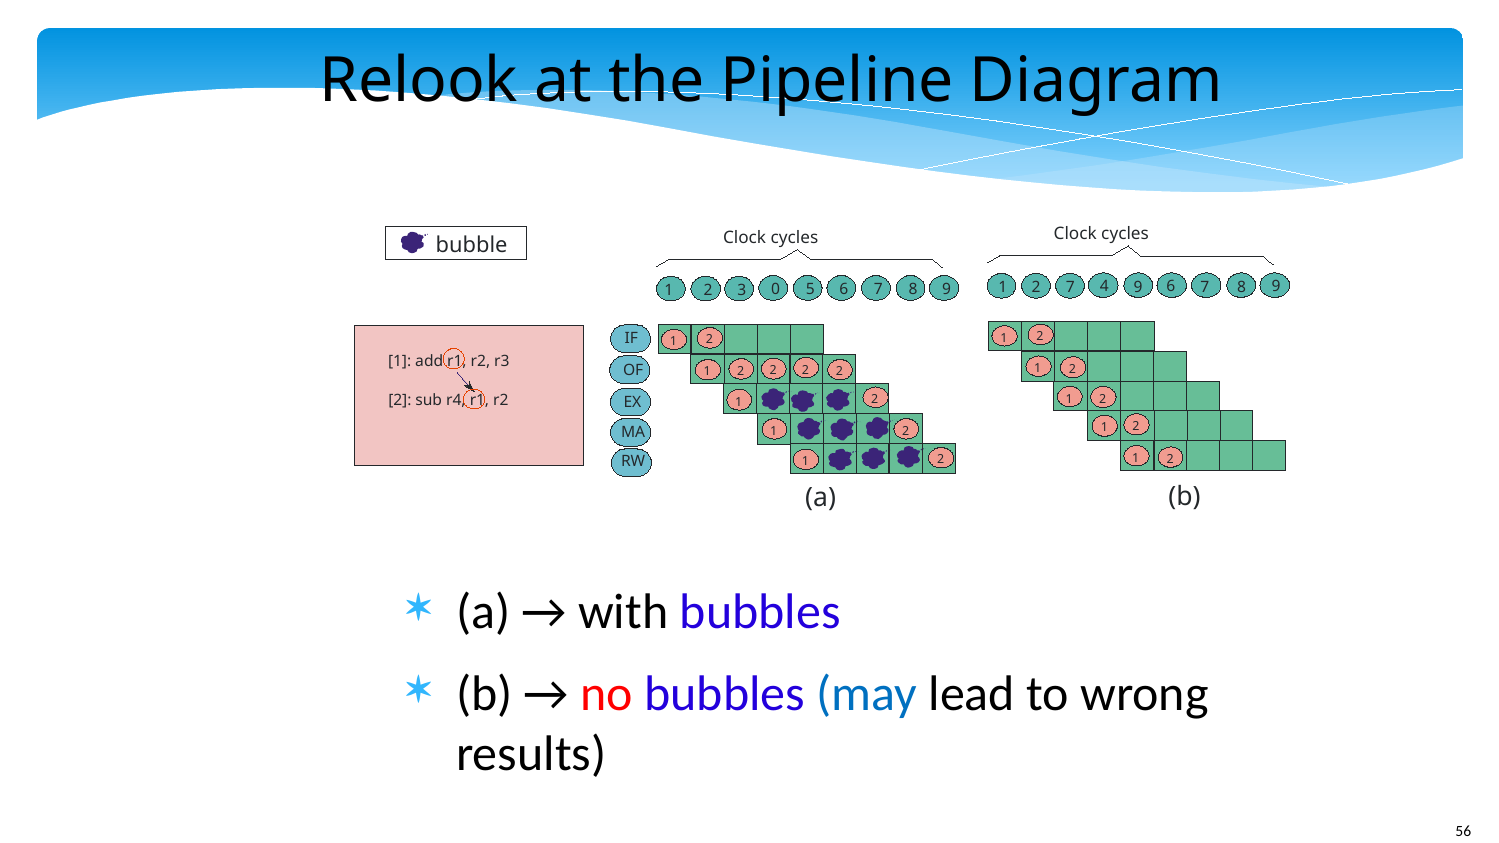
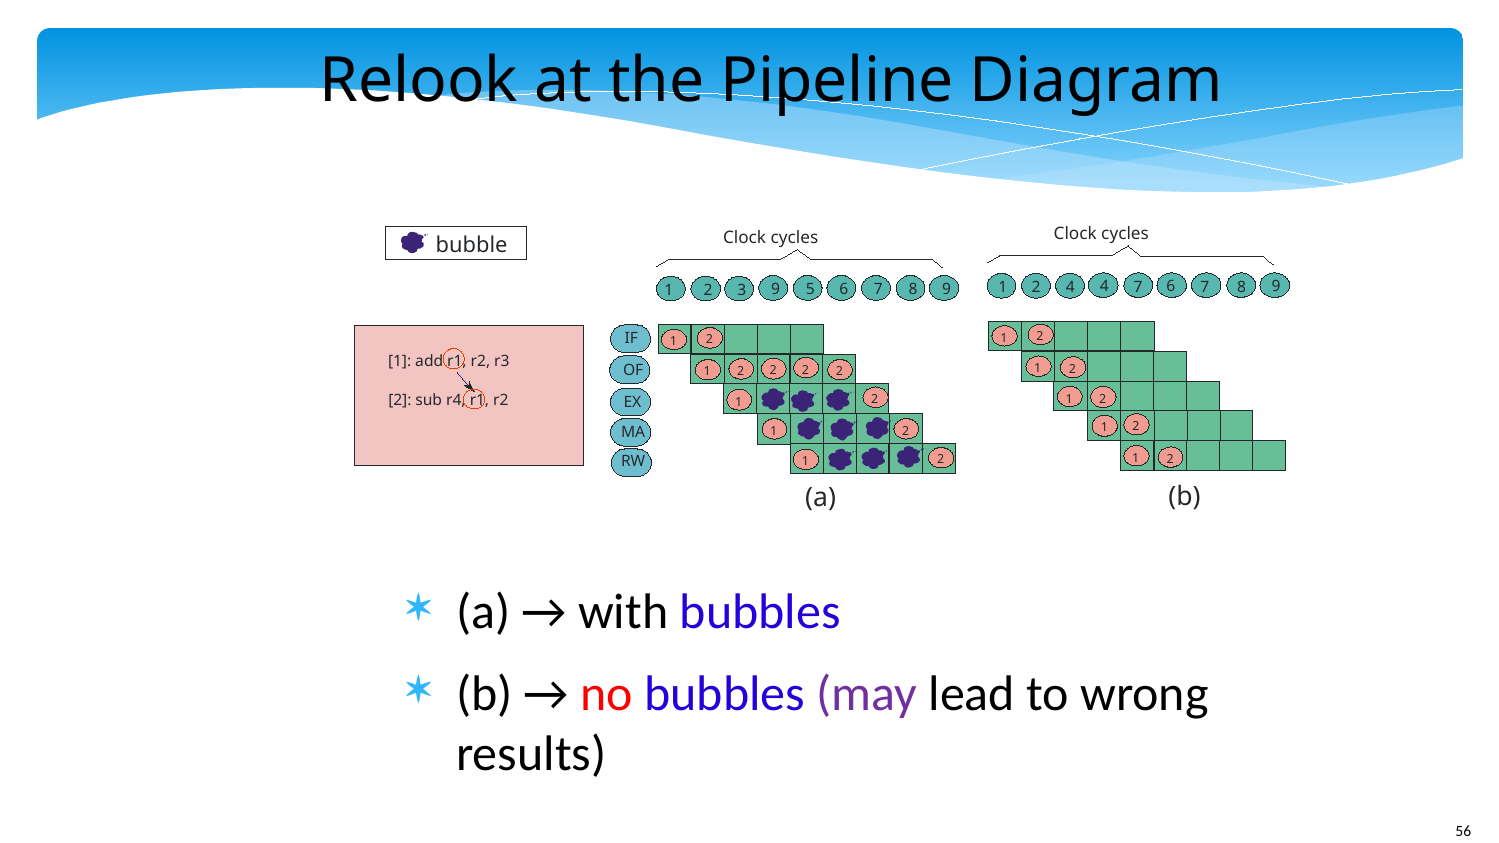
2 7: 7 -> 4
4 9: 9 -> 7
3 0: 0 -> 9
may colour: blue -> purple
